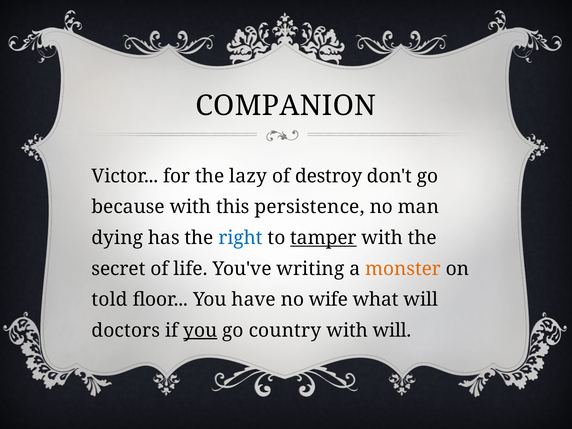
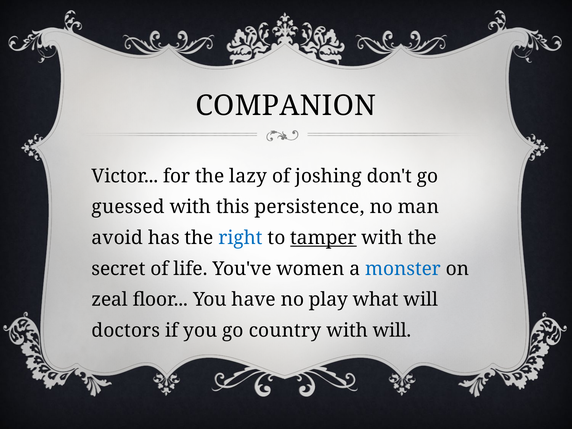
destroy: destroy -> joshing
because: because -> guessed
dying: dying -> avoid
writing: writing -> women
monster colour: orange -> blue
told: told -> zeal
wife: wife -> play
you at (200, 331) underline: present -> none
